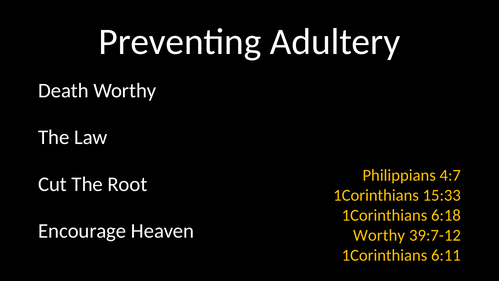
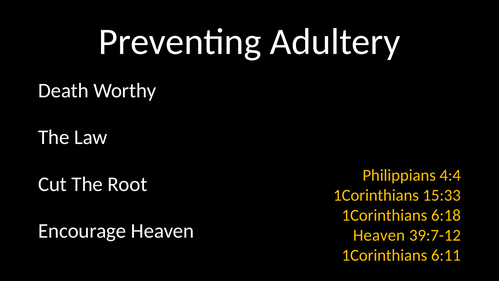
4:7: 4:7 -> 4:4
Worthy at (379, 235): Worthy -> Heaven
